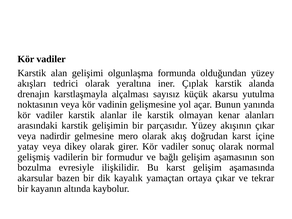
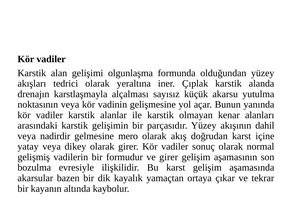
akışının çıkar: çıkar -> dahil
ve bağlı: bağlı -> girer
